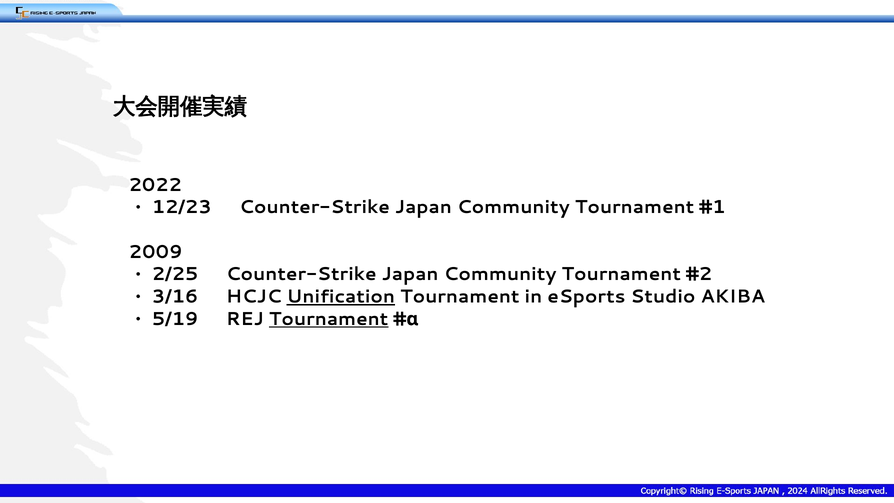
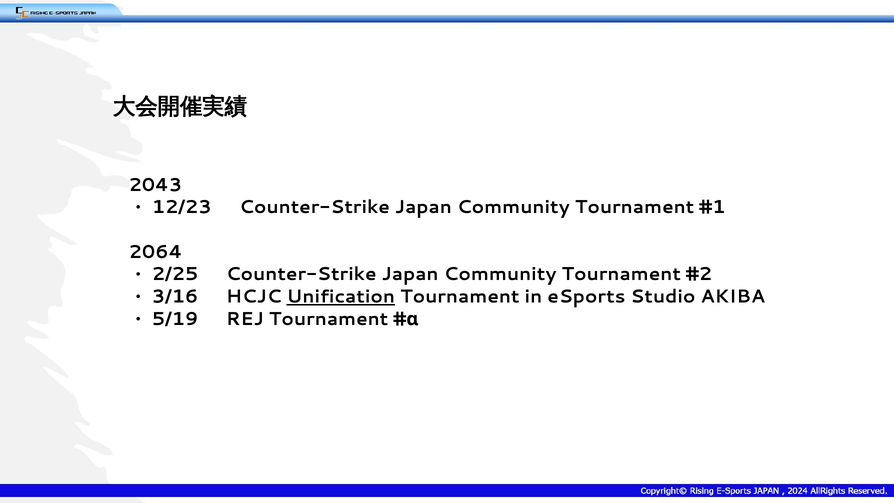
2022: 2022 -> 2043
2009: 2009 -> 2064
Tournament at (329, 319) underline: present -> none
